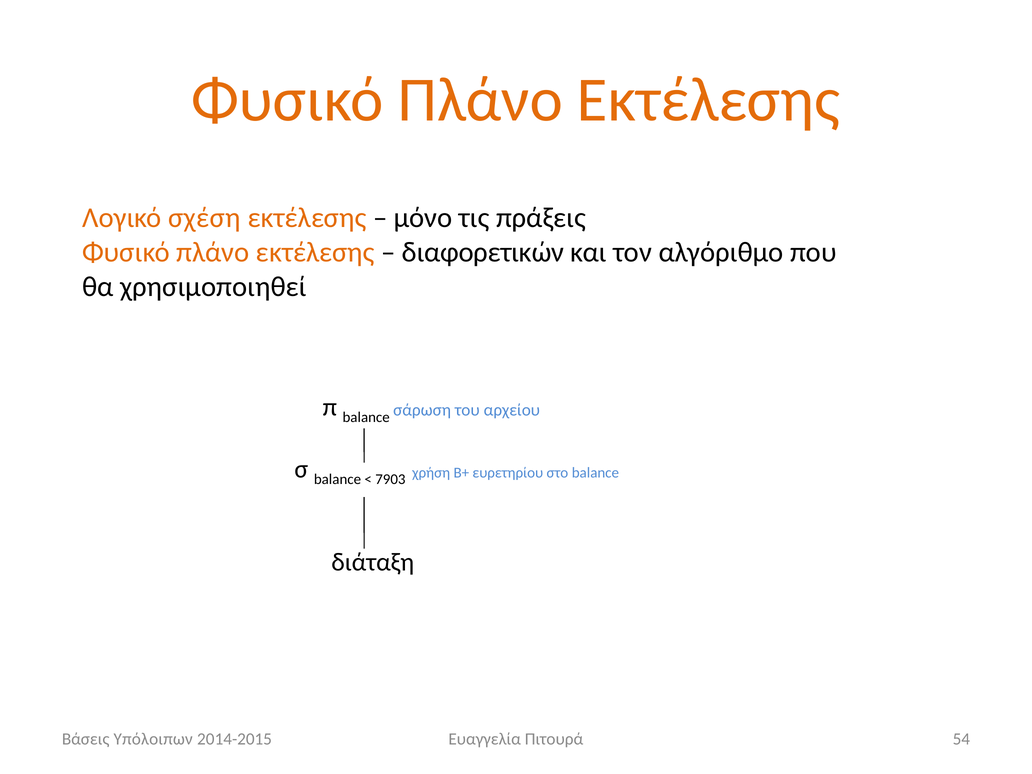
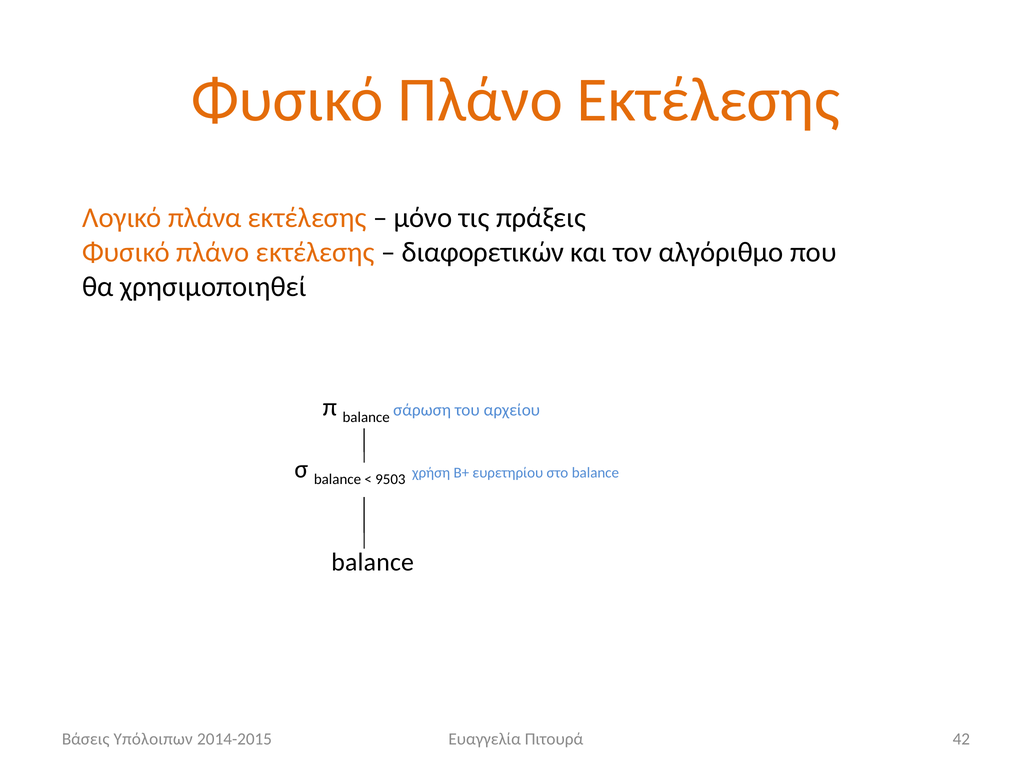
σχέση: σχέση -> πλάνα
7903: 7903 -> 9503
διάταξη at (373, 562): διάταξη -> balance
54: 54 -> 42
